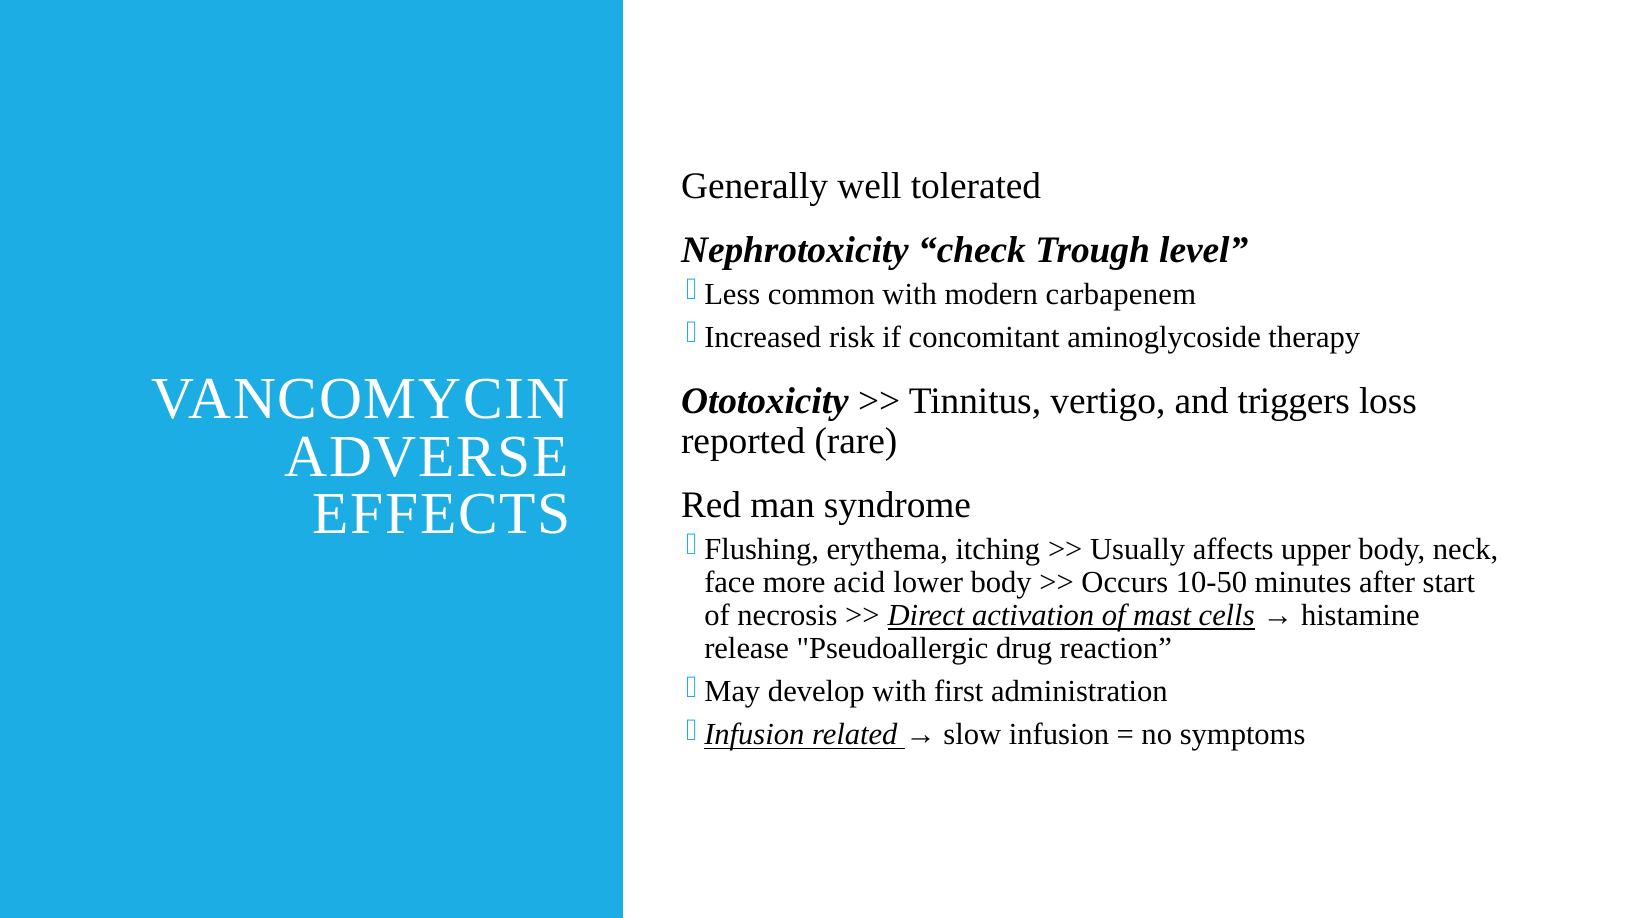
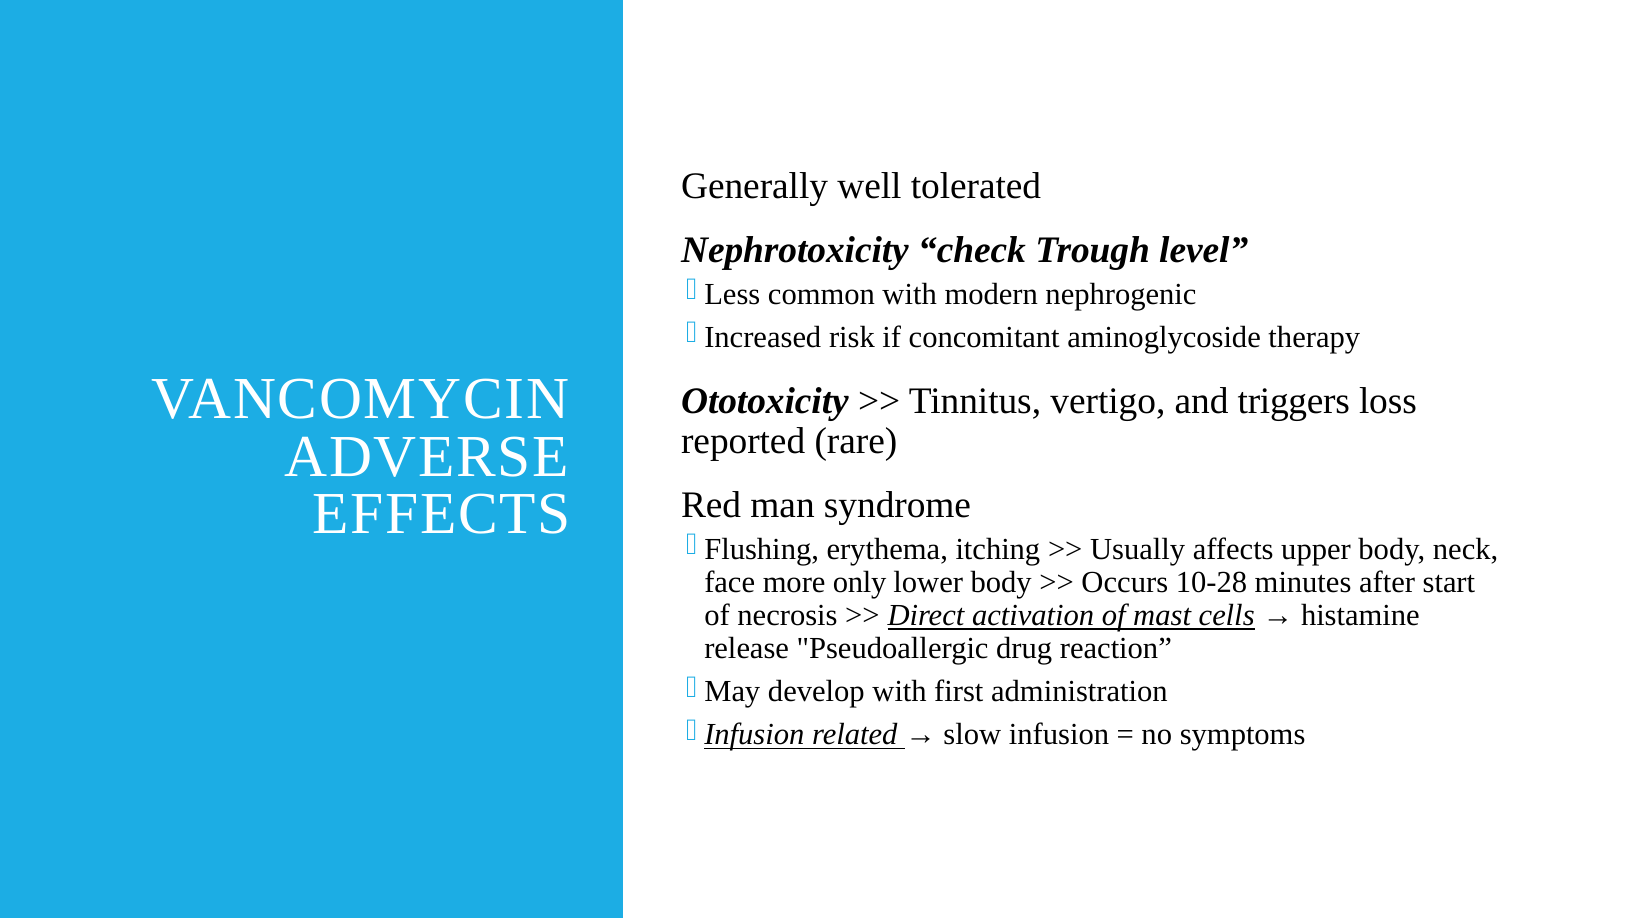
carbapenem: carbapenem -> nephrogenic
acid: acid -> only
10-50: 10-50 -> 10-28
